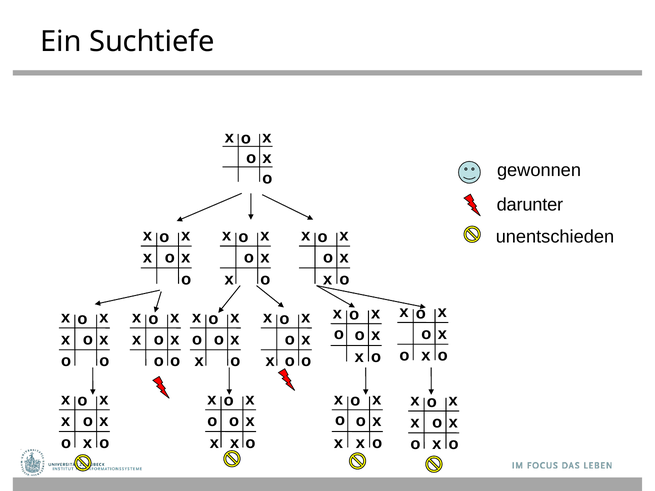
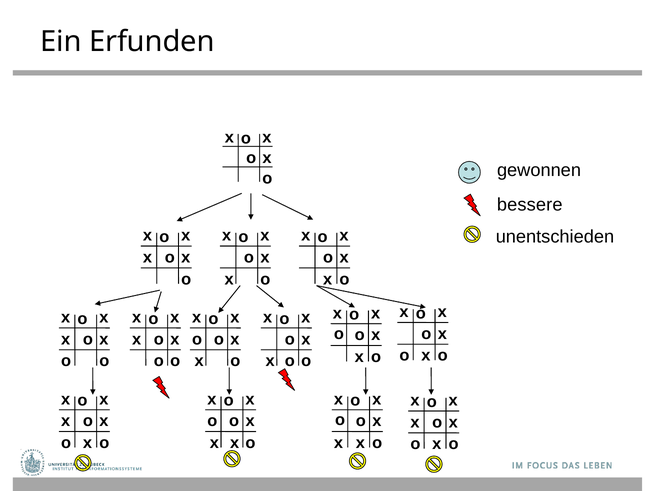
Suchtiefe: Suchtiefe -> Erfunden
darunter: darunter -> bessere
